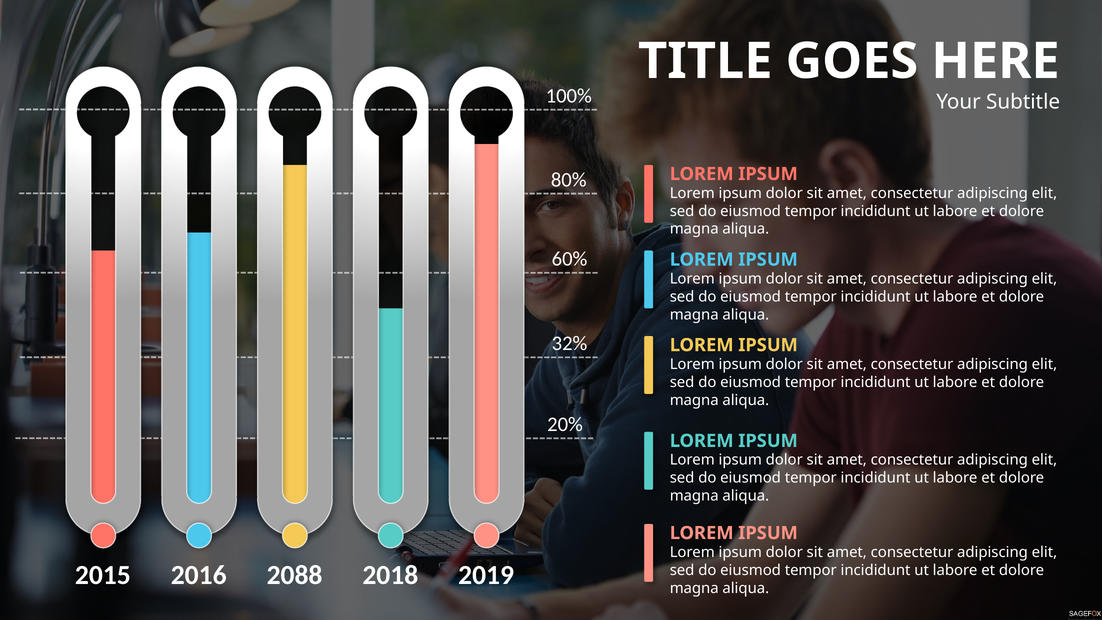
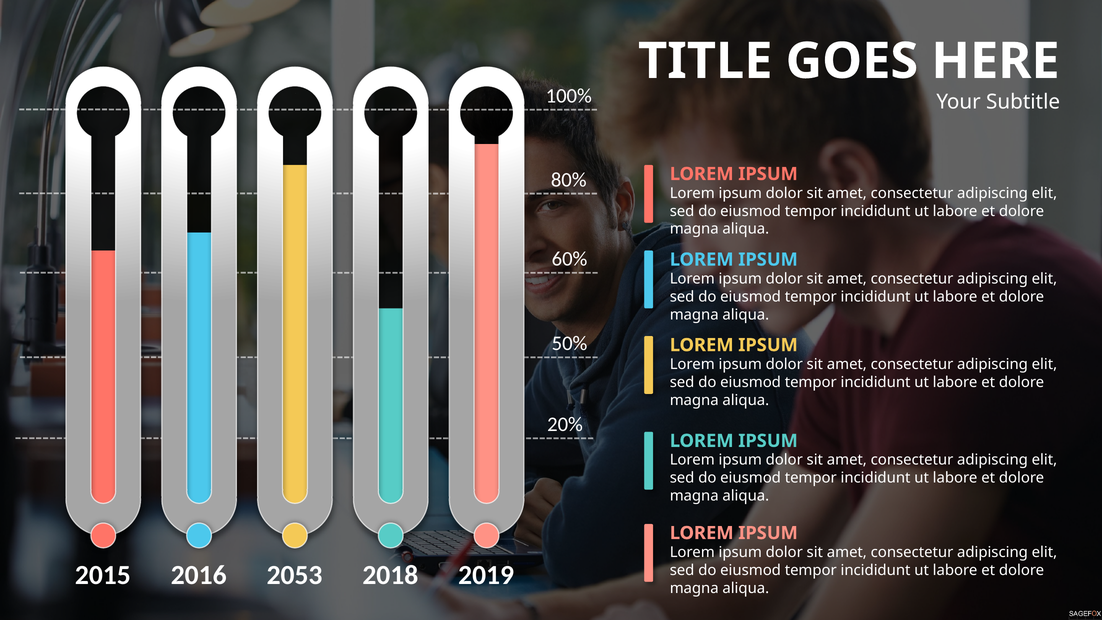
32%: 32% -> 50%
2088: 2088 -> 2053
